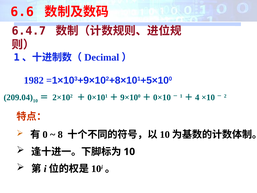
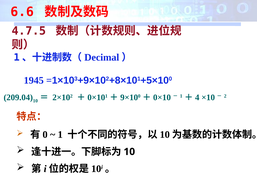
6.4.7: 6.4.7 -> 4.7.5
1982: 1982 -> 1945
8 at (60, 135): 8 -> 1
